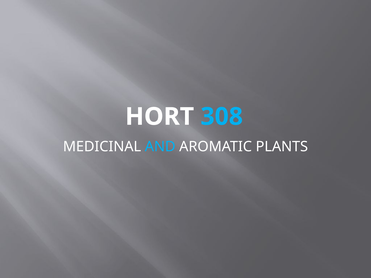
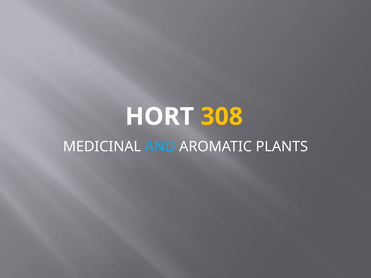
308 colour: light blue -> yellow
